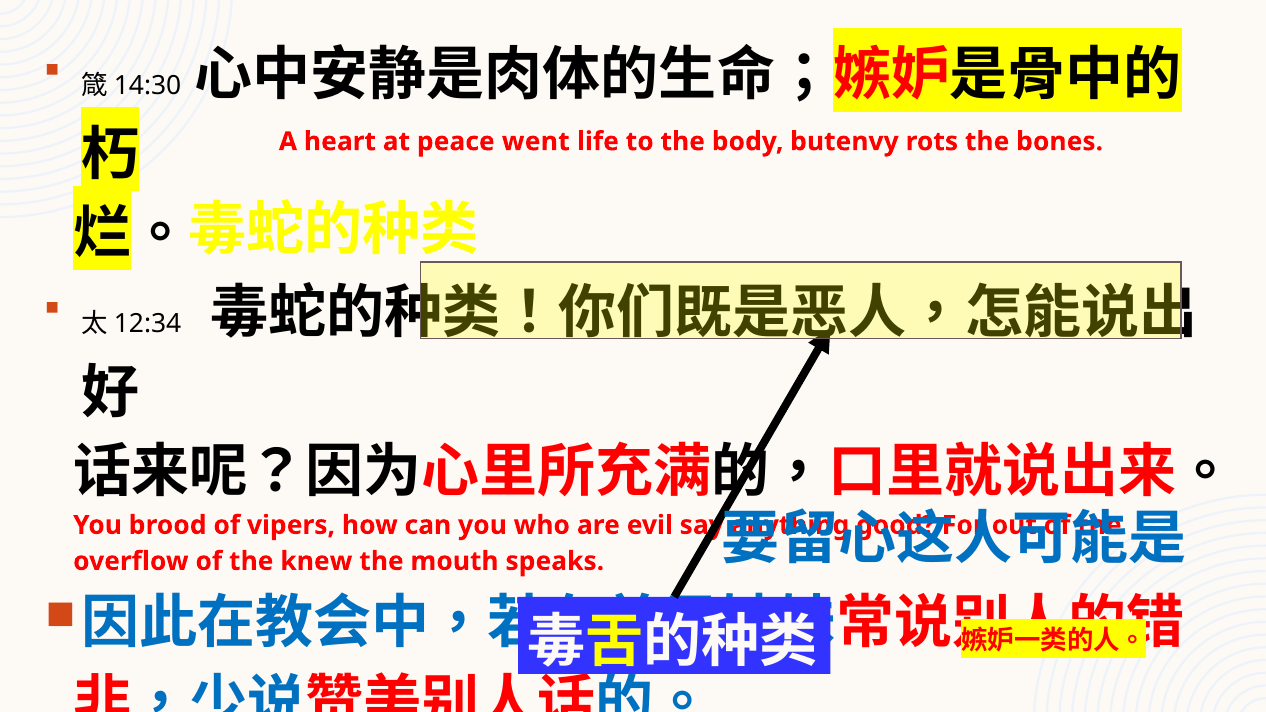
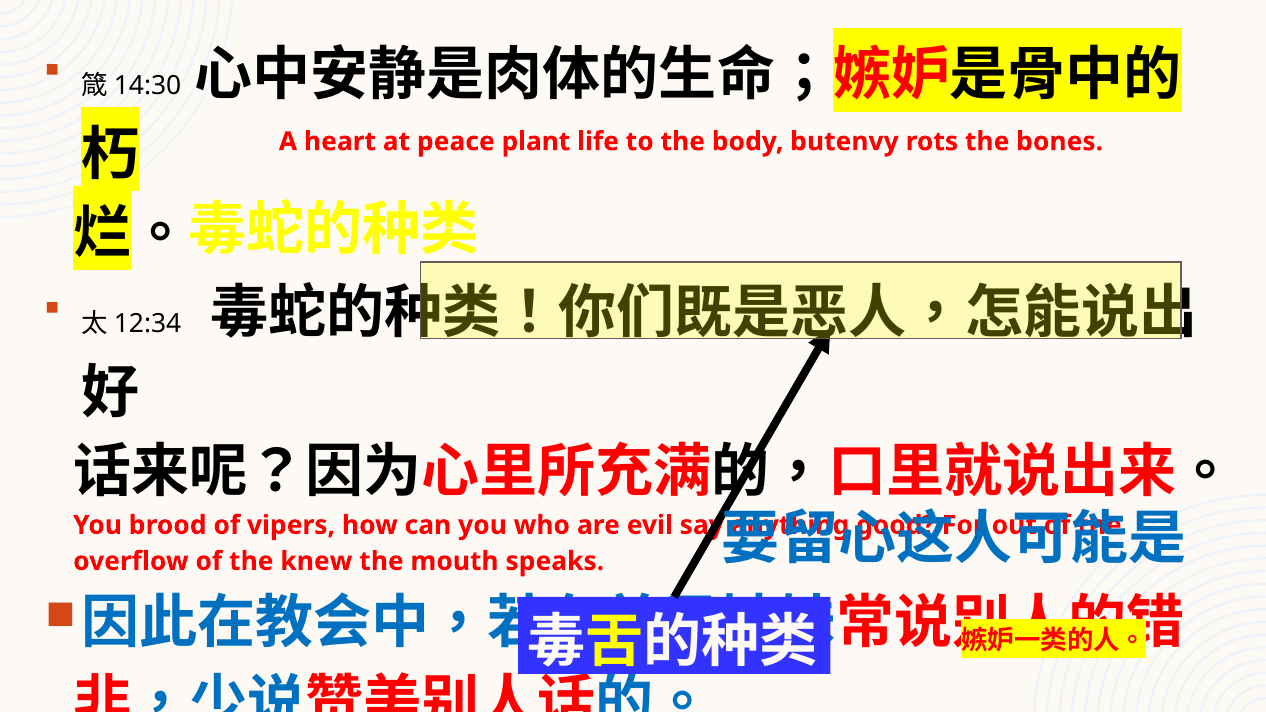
went: went -> plant
